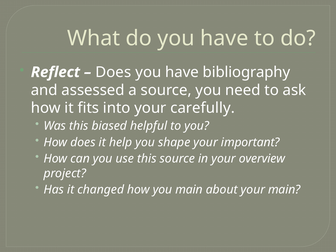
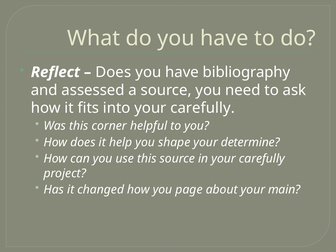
biased: biased -> corner
important: important -> determine
in your overview: overview -> carefully
you main: main -> page
